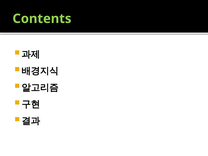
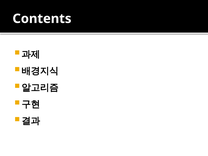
Contents colour: light green -> white
